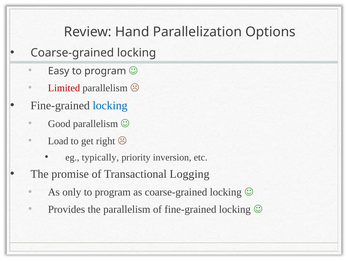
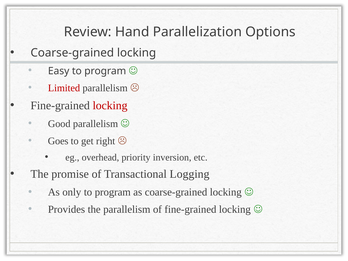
locking at (110, 106) colour: blue -> red
Load: Load -> Goes
typically: typically -> overhead
